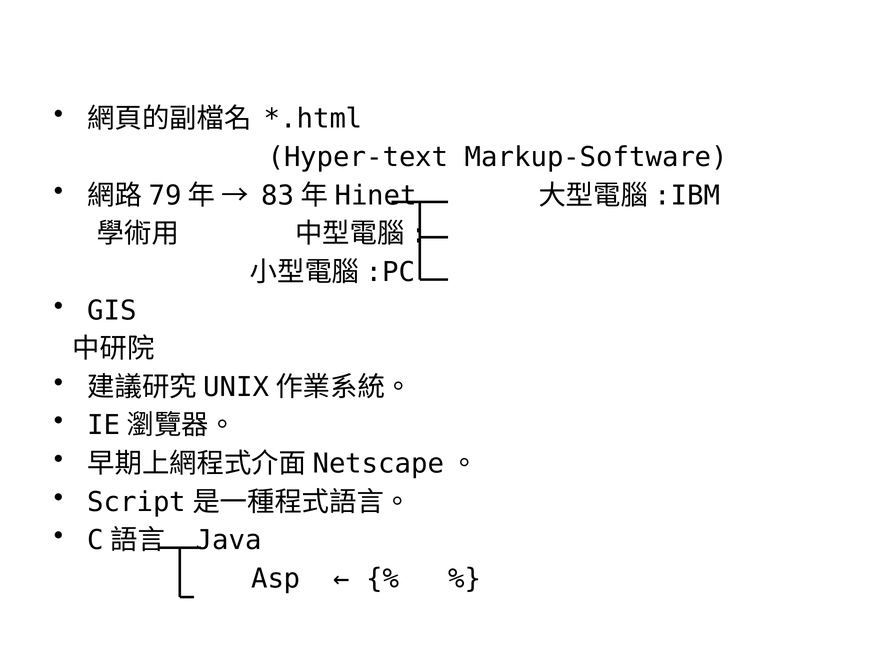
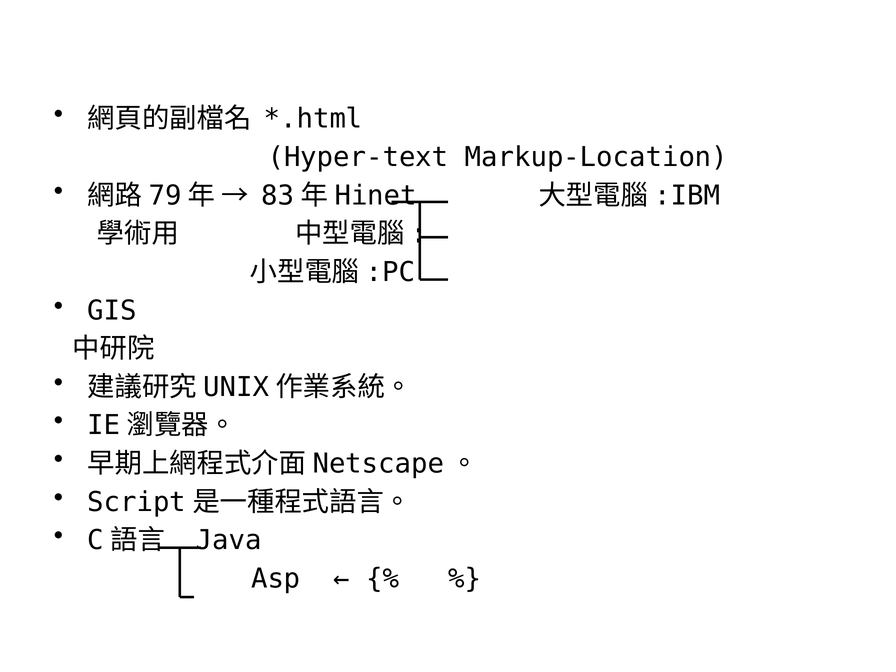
Markup-Software: Markup-Software -> Markup-Location
